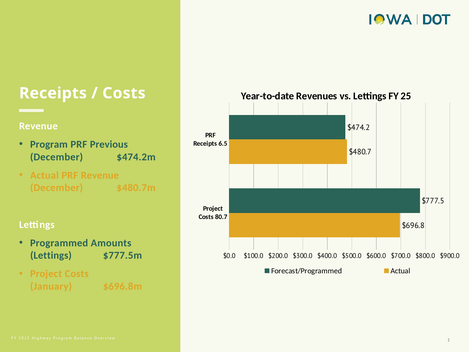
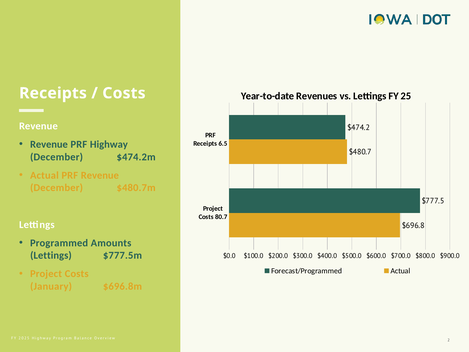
Program at (49, 144): Program -> Revenue
PRF Previous: Previous -> Highway
